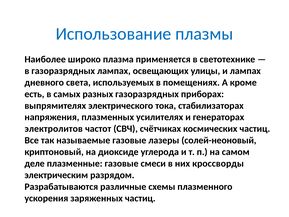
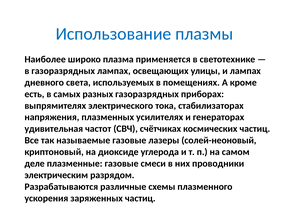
электролитов: электролитов -> удивительная
кроссворды: кроссворды -> проводники
